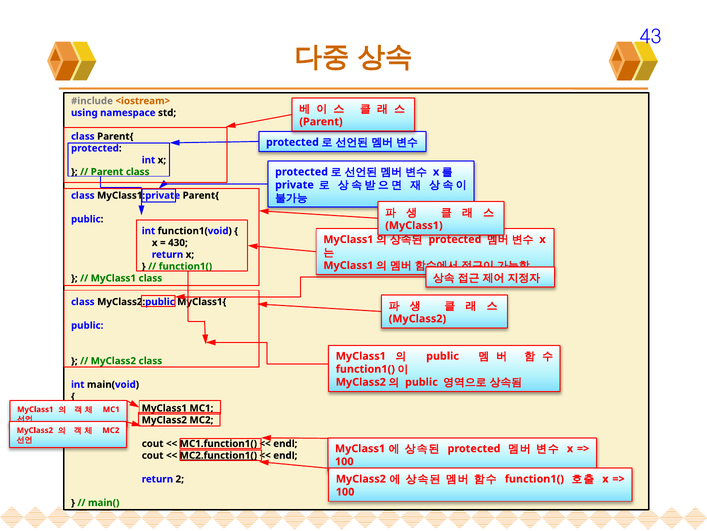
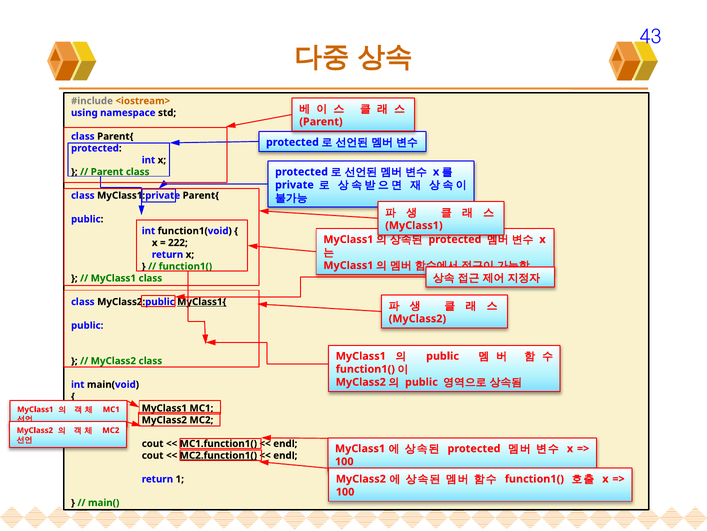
430: 430 -> 222
MyClass1{ underline: none -> present
2: 2 -> 1
